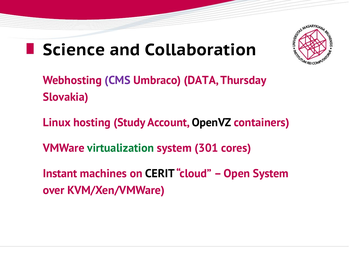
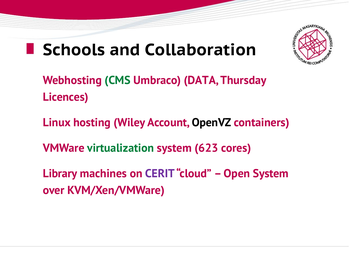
Science: Science -> Schools
CMS colour: purple -> green
Slovakia: Slovakia -> Licences
Study: Study -> Wiley
301: 301 -> 623
Instant: Instant -> Library
CERIT colour: black -> purple
